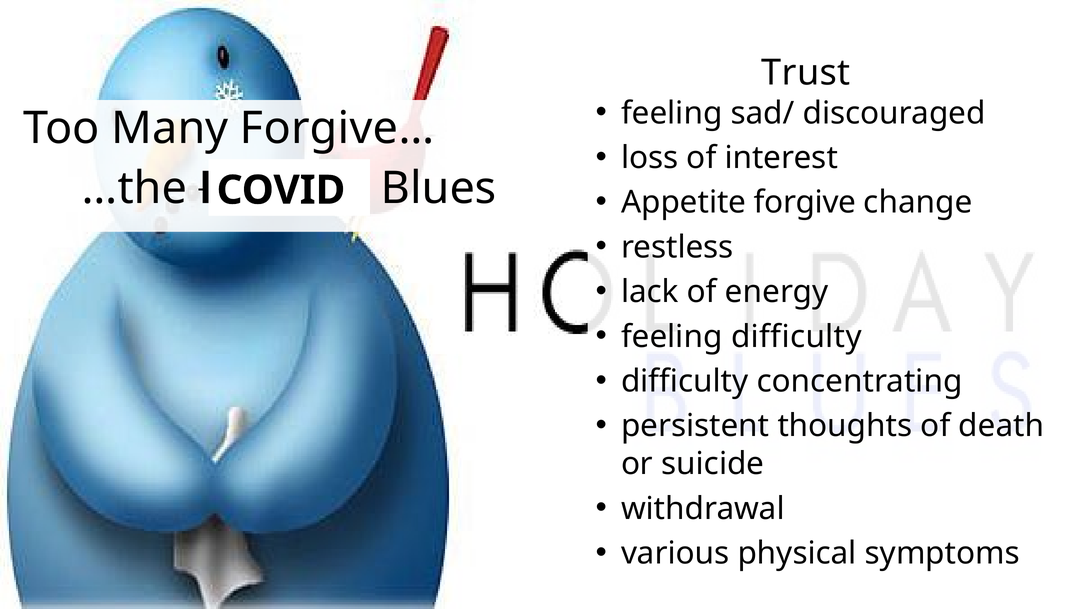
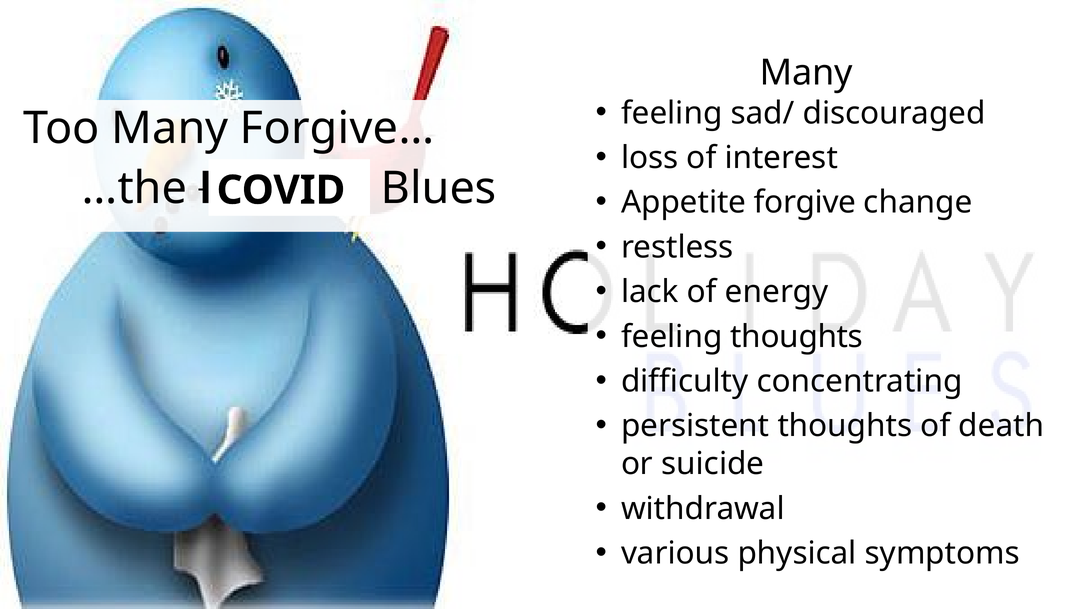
Trust at (806, 73): Trust -> Many
feeling difficulty: difficulty -> thoughts
